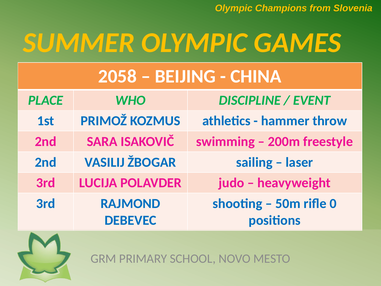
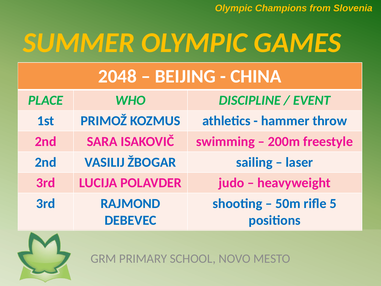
2058: 2058 -> 2048
0: 0 -> 5
